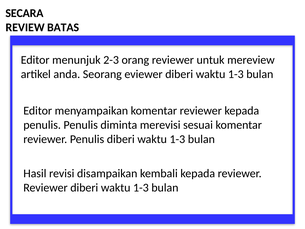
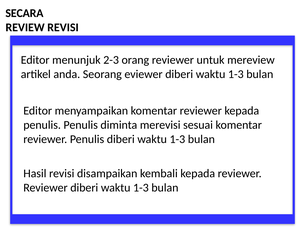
REVIEW BATAS: BATAS -> REVISI
